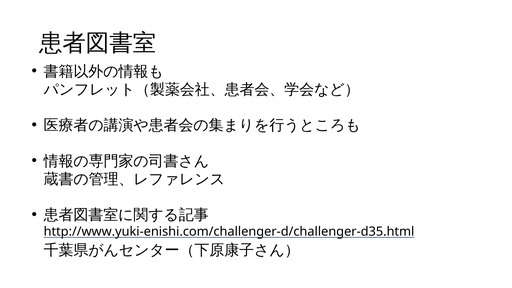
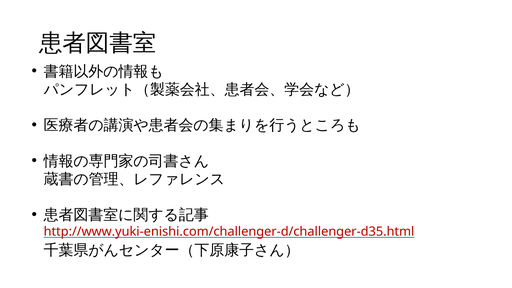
http://www.yuki-enishi.com/challenger-d/challenger-d35.html colour: black -> red
